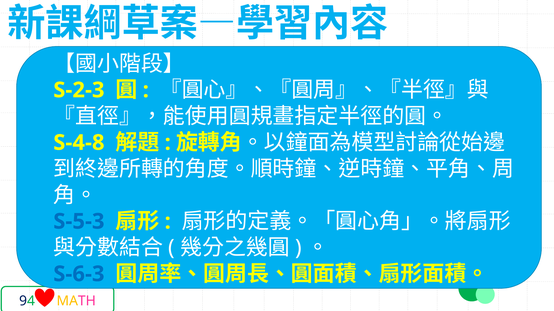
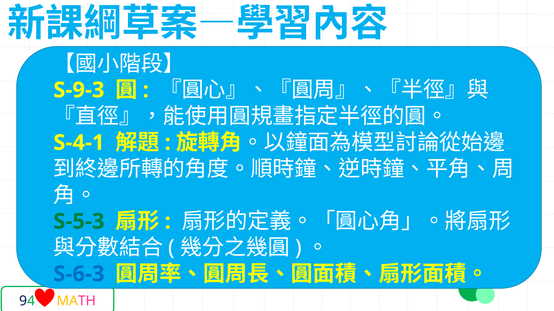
S-2-3: S-2-3 -> S-9-3
S-4-8: S-4-8 -> S-4-1
S-5-3 colour: blue -> green
